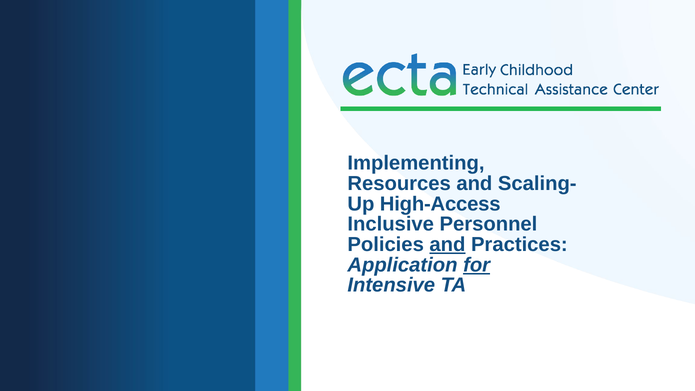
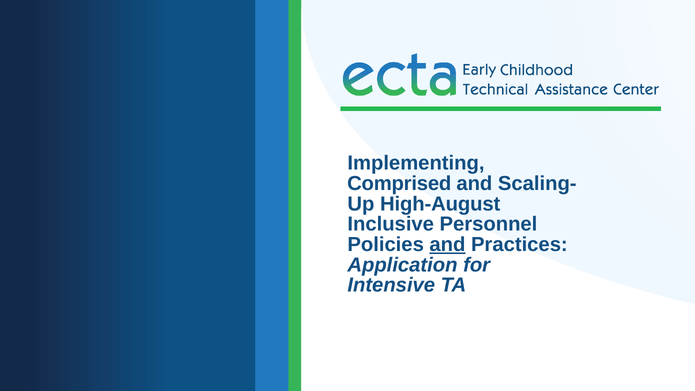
Resources: Resources -> Comprised
High-Access: High-Access -> High-August
for underline: present -> none
